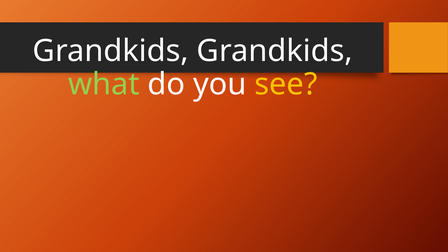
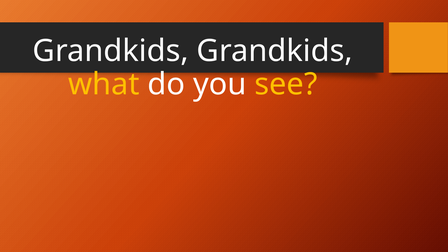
what colour: light green -> yellow
